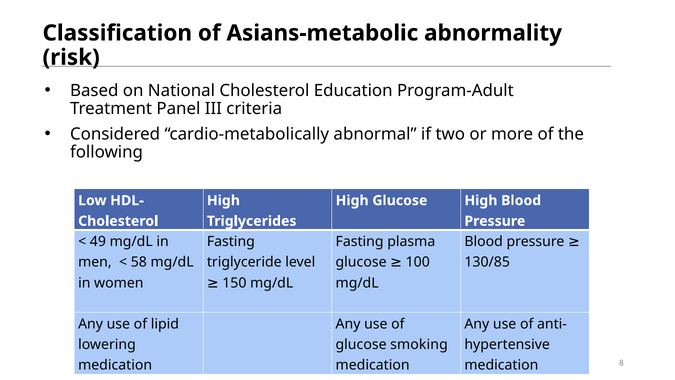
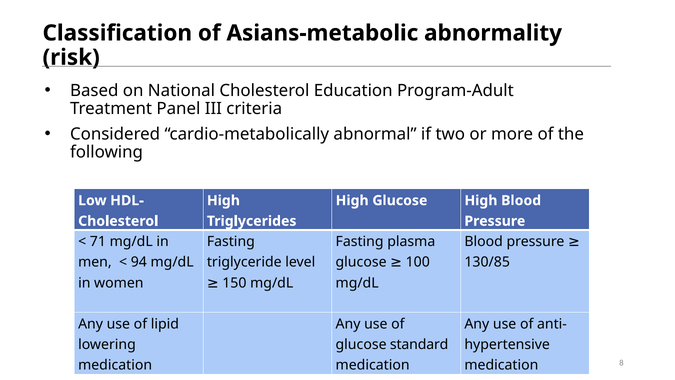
49: 49 -> 71
58: 58 -> 94
smoking: smoking -> standard
